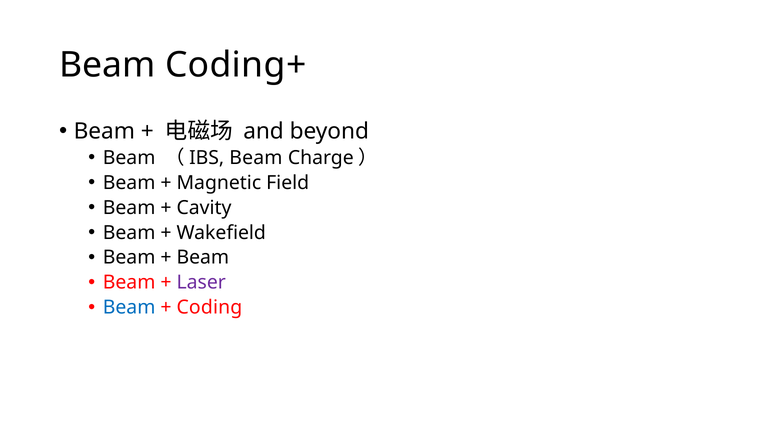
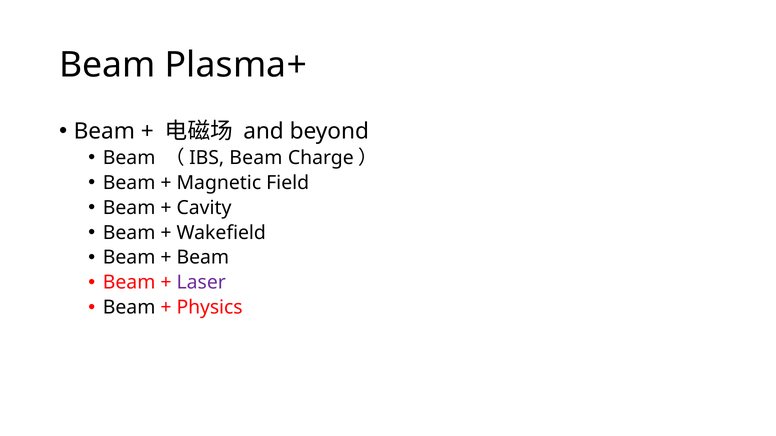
Coding+: Coding+ -> Plasma+
Beam at (129, 308) colour: blue -> black
Coding: Coding -> Physics
